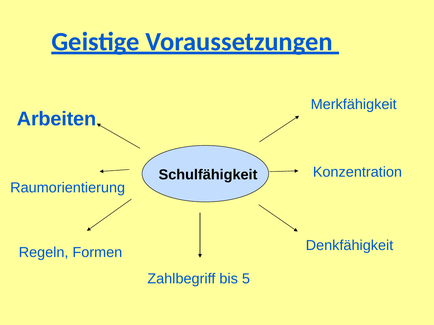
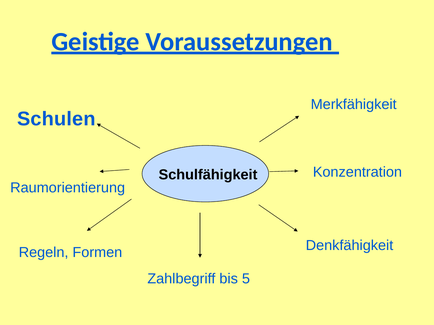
Arbeiten: Arbeiten -> Schulen
